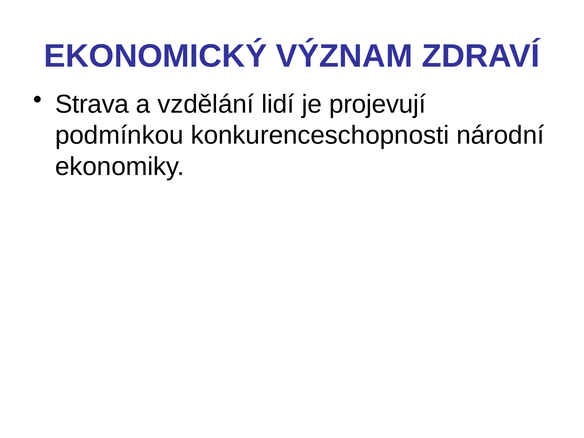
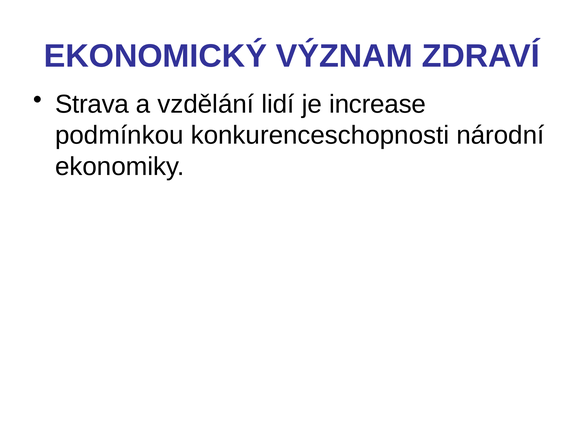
projevují: projevují -> increase
